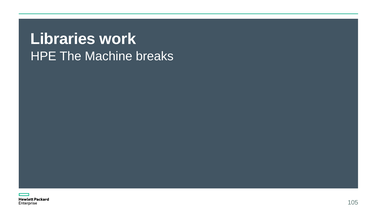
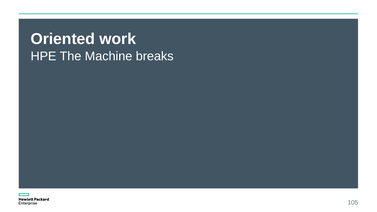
Libraries: Libraries -> Oriented
